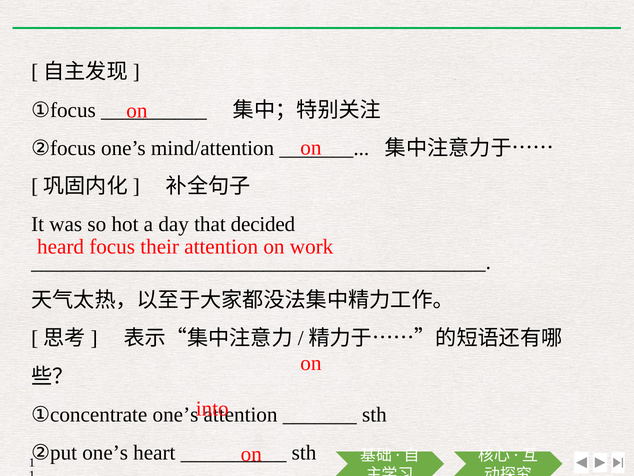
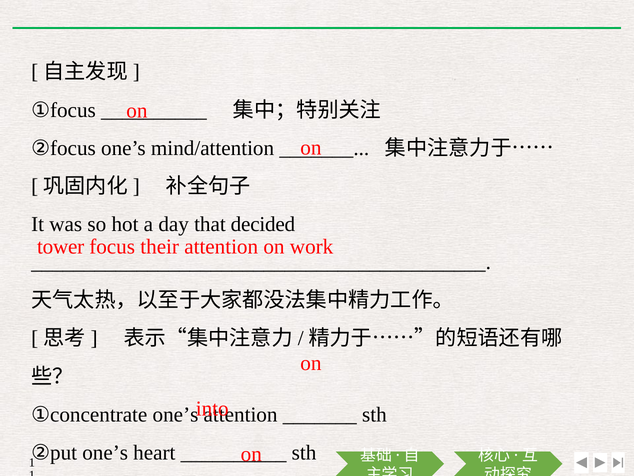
heard: heard -> tower
